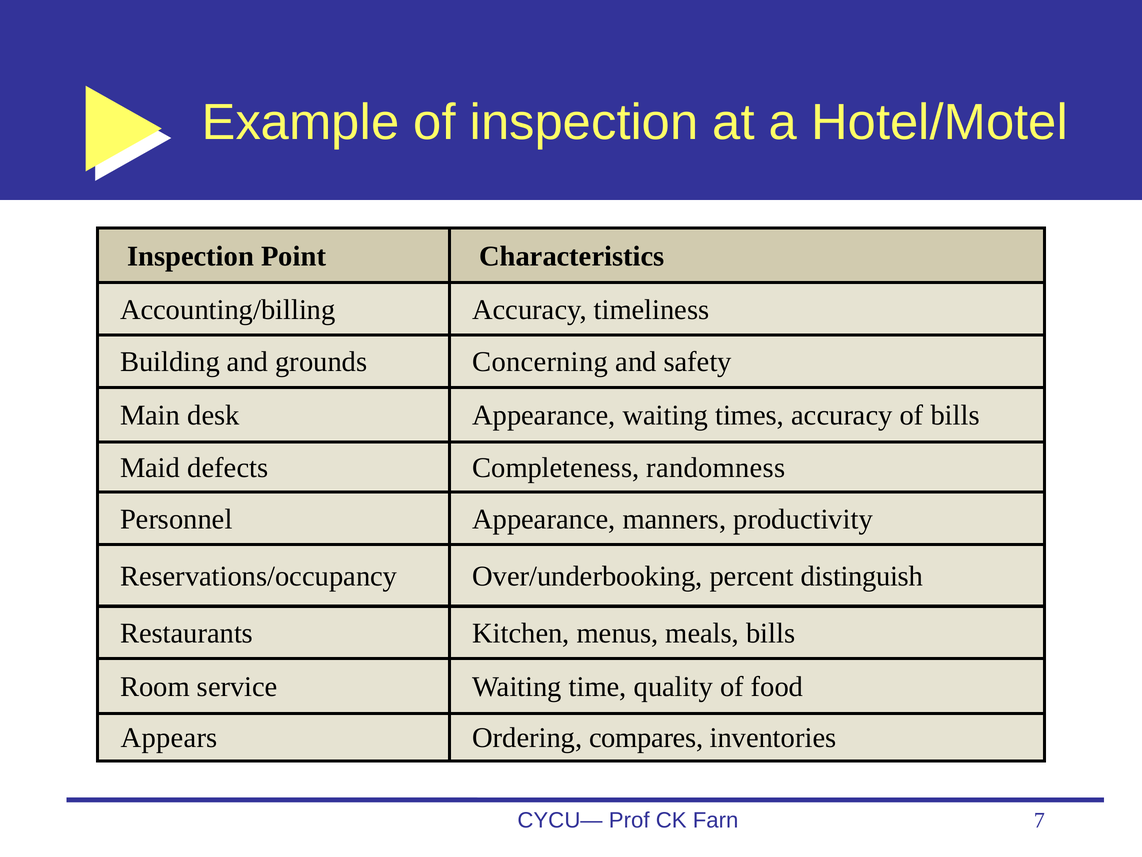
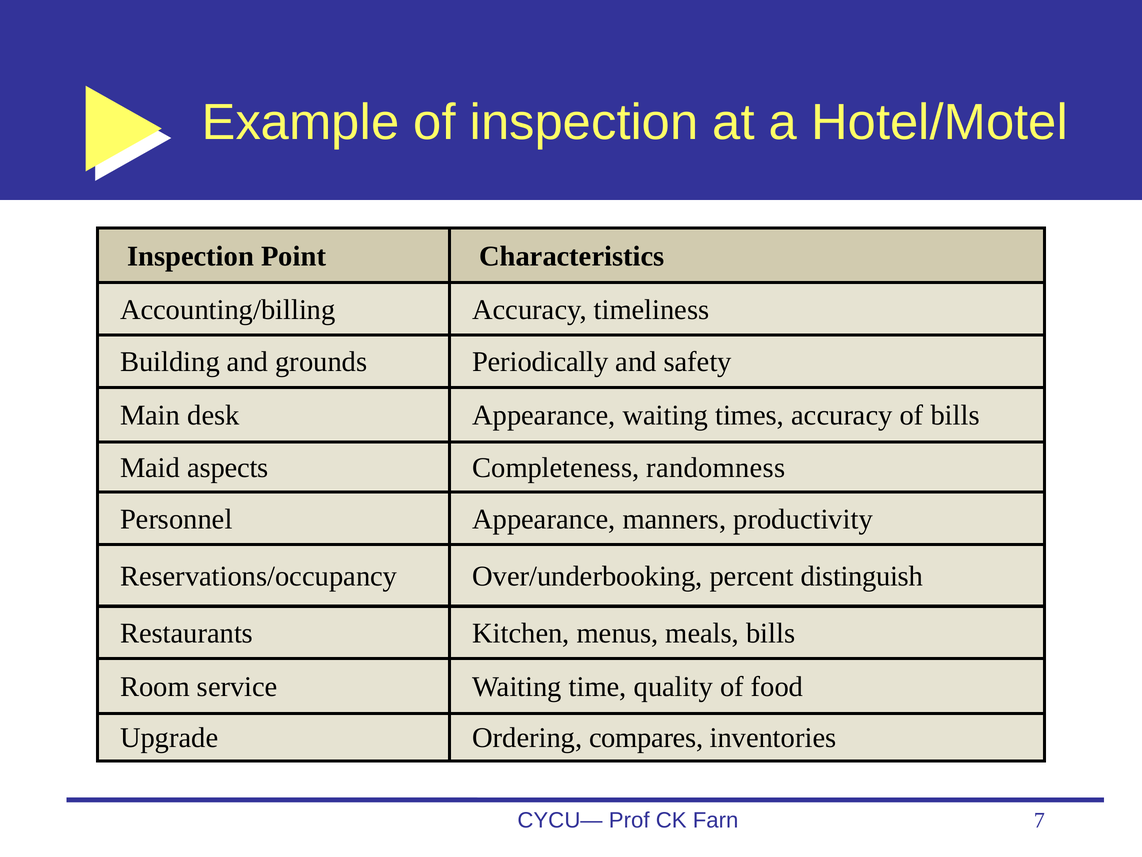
Concerning: Concerning -> Periodically
defects: defects -> aspects
Appears: Appears -> Upgrade
